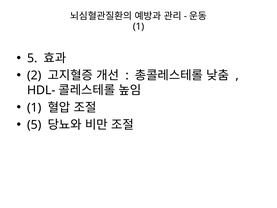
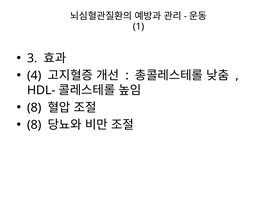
5 at (32, 58): 5 -> 3
2: 2 -> 4
1 at (34, 107): 1 -> 8
5 at (34, 125): 5 -> 8
